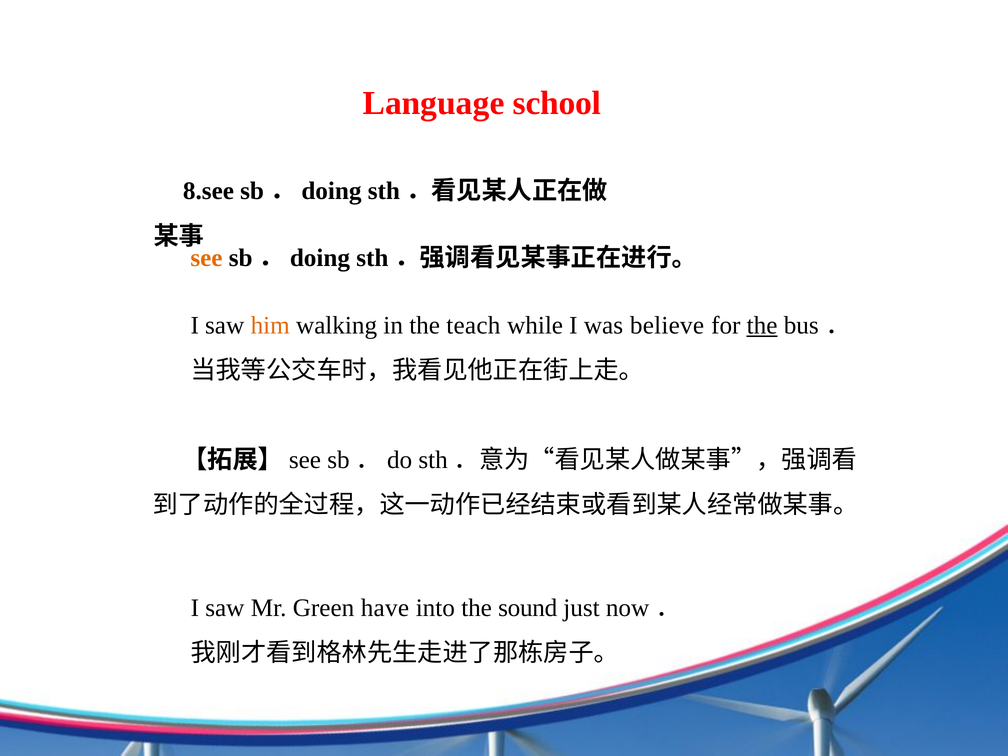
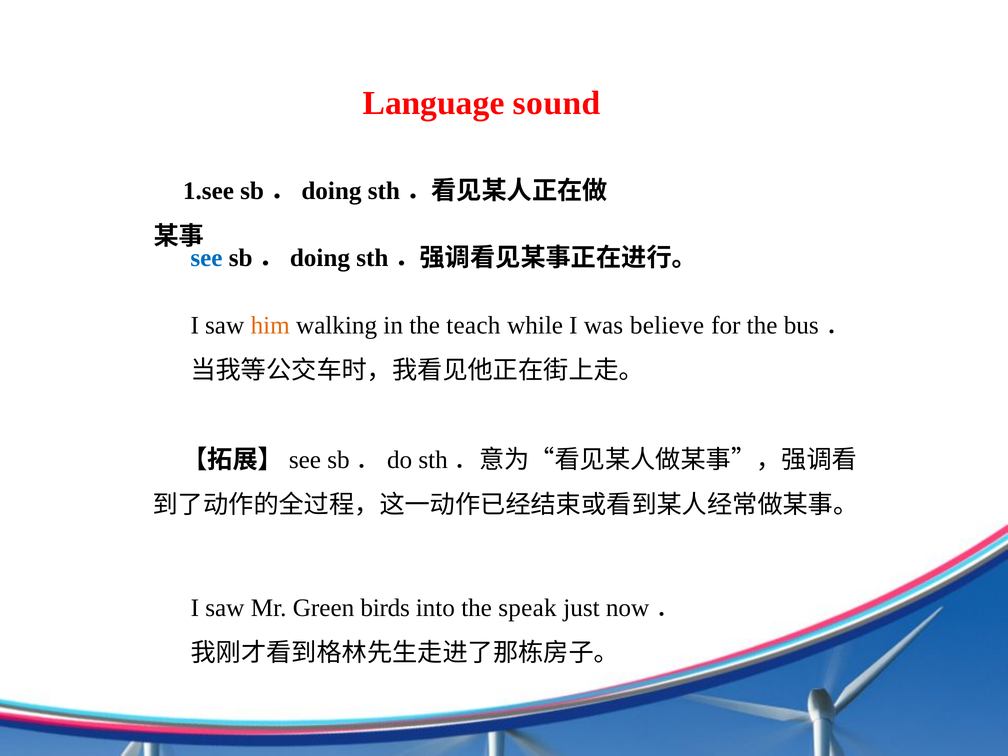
school: school -> sound
8.see: 8.see -> 1.see
see colour: orange -> blue
the at (762, 325) underline: present -> none
have: have -> birds
sound: sound -> speak
